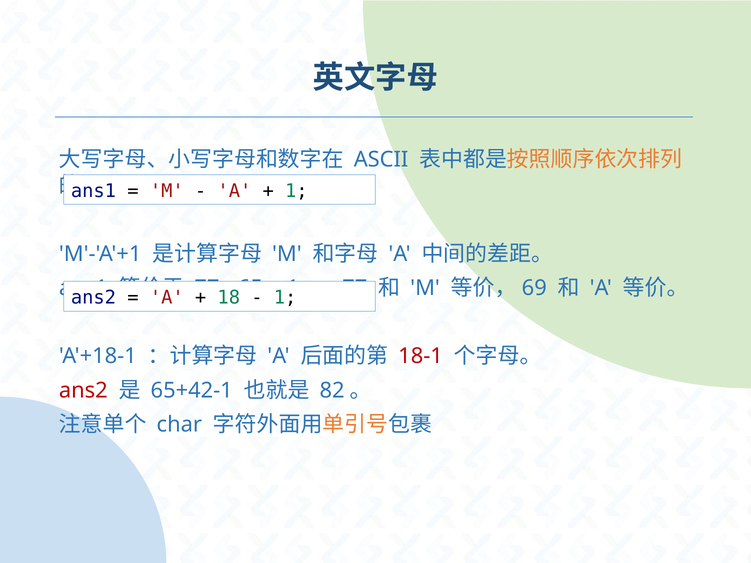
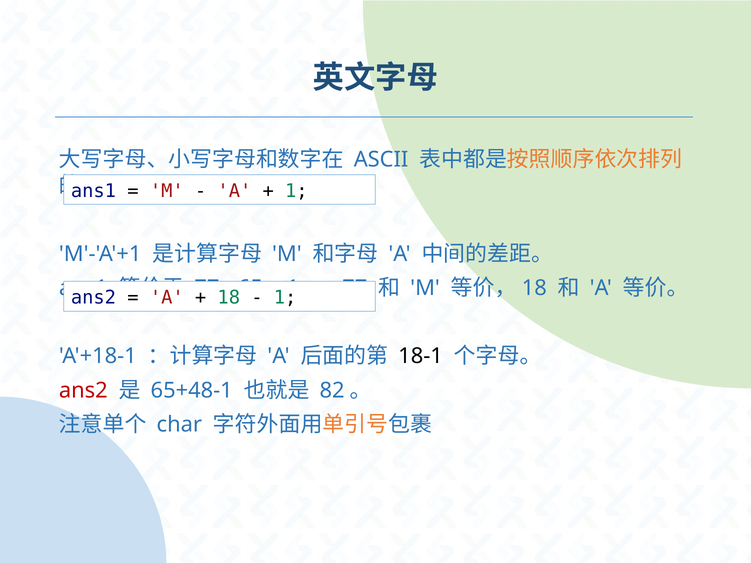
69 at (534, 288): 69 -> 18
18-1 colour: red -> black
65+42-1: 65+42-1 -> 65+48-1
